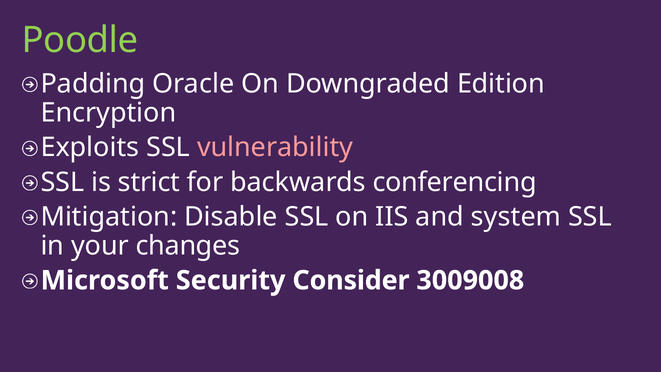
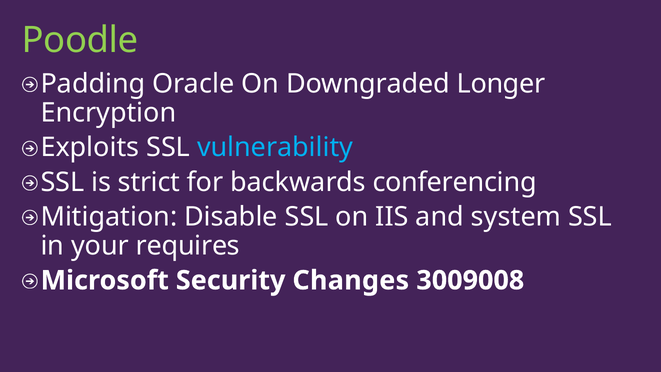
Edition: Edition -> Longer
vulnerability colour: pink -> light blue
changes: changes -> requires
Consider: Consider -> Changes
